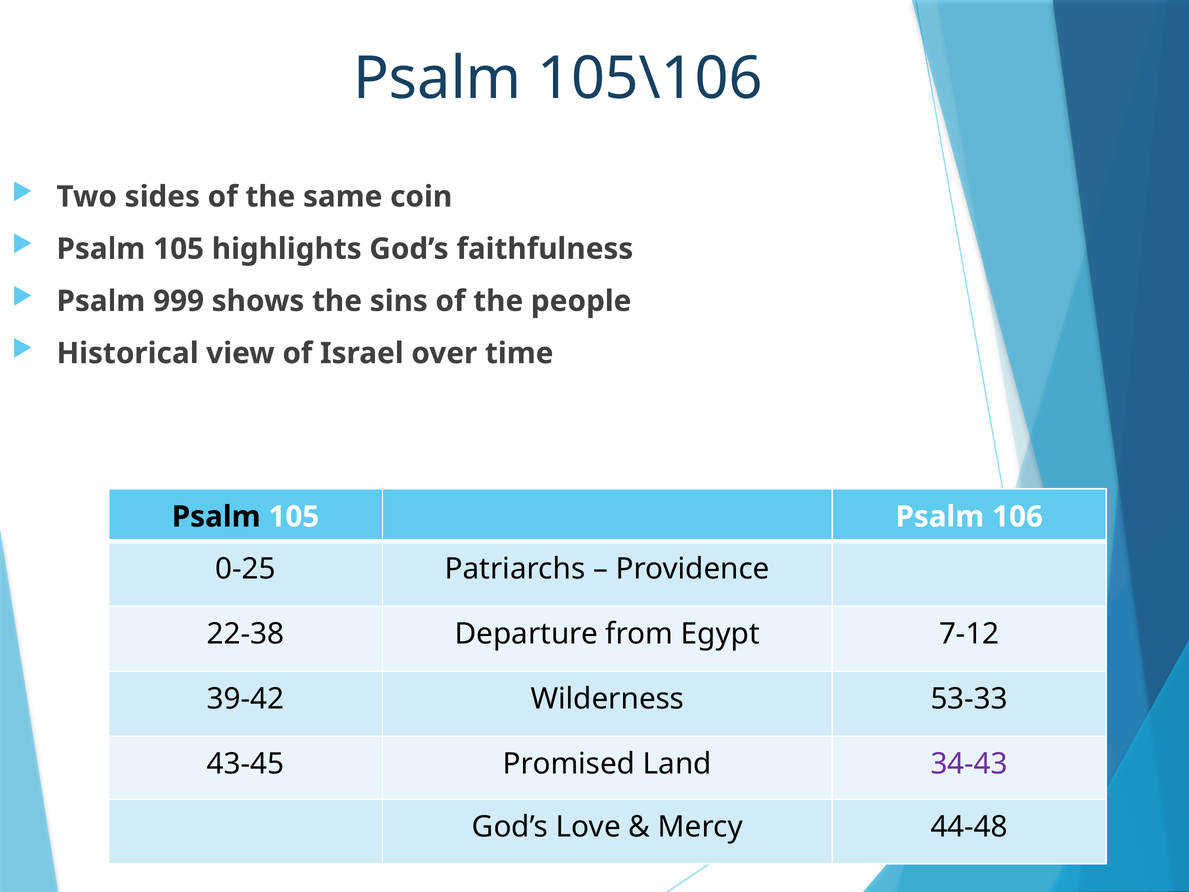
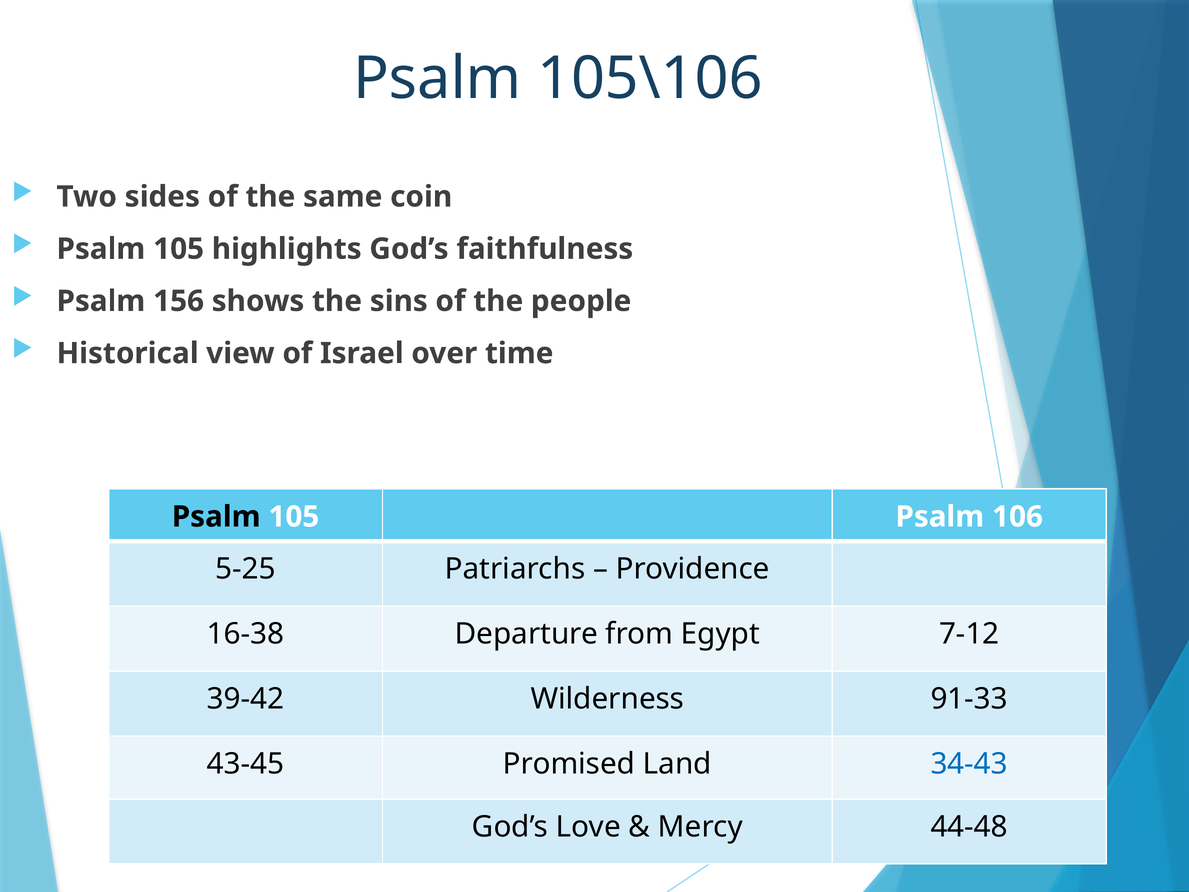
999: 999 -> 156
0-25: 0-25 -> 5-25
22-38: 22-38 -> 16-38
53-33: 53-33 -> 91-33
34-43 colour: purple -> blue
